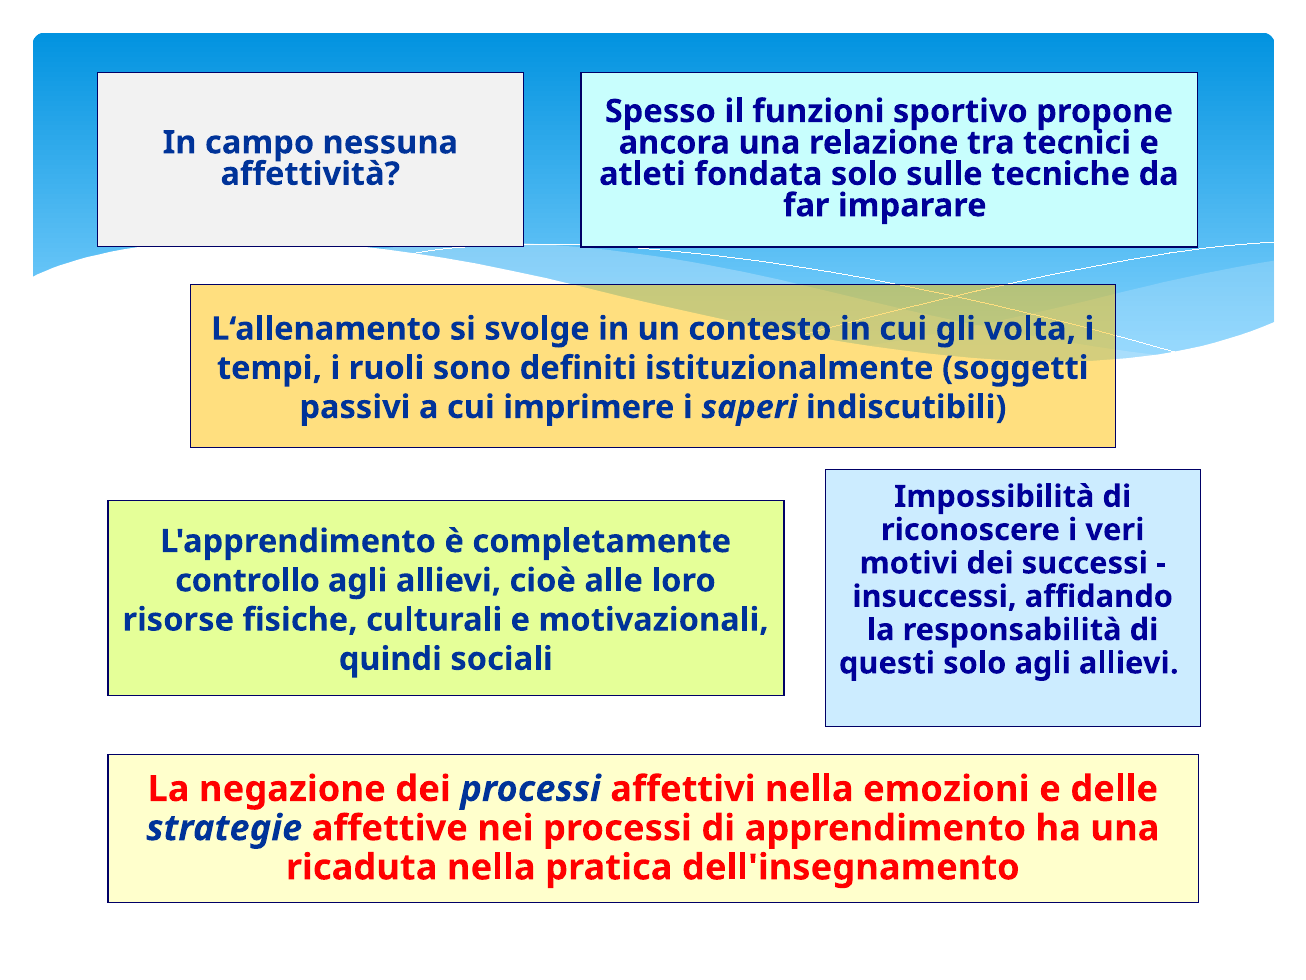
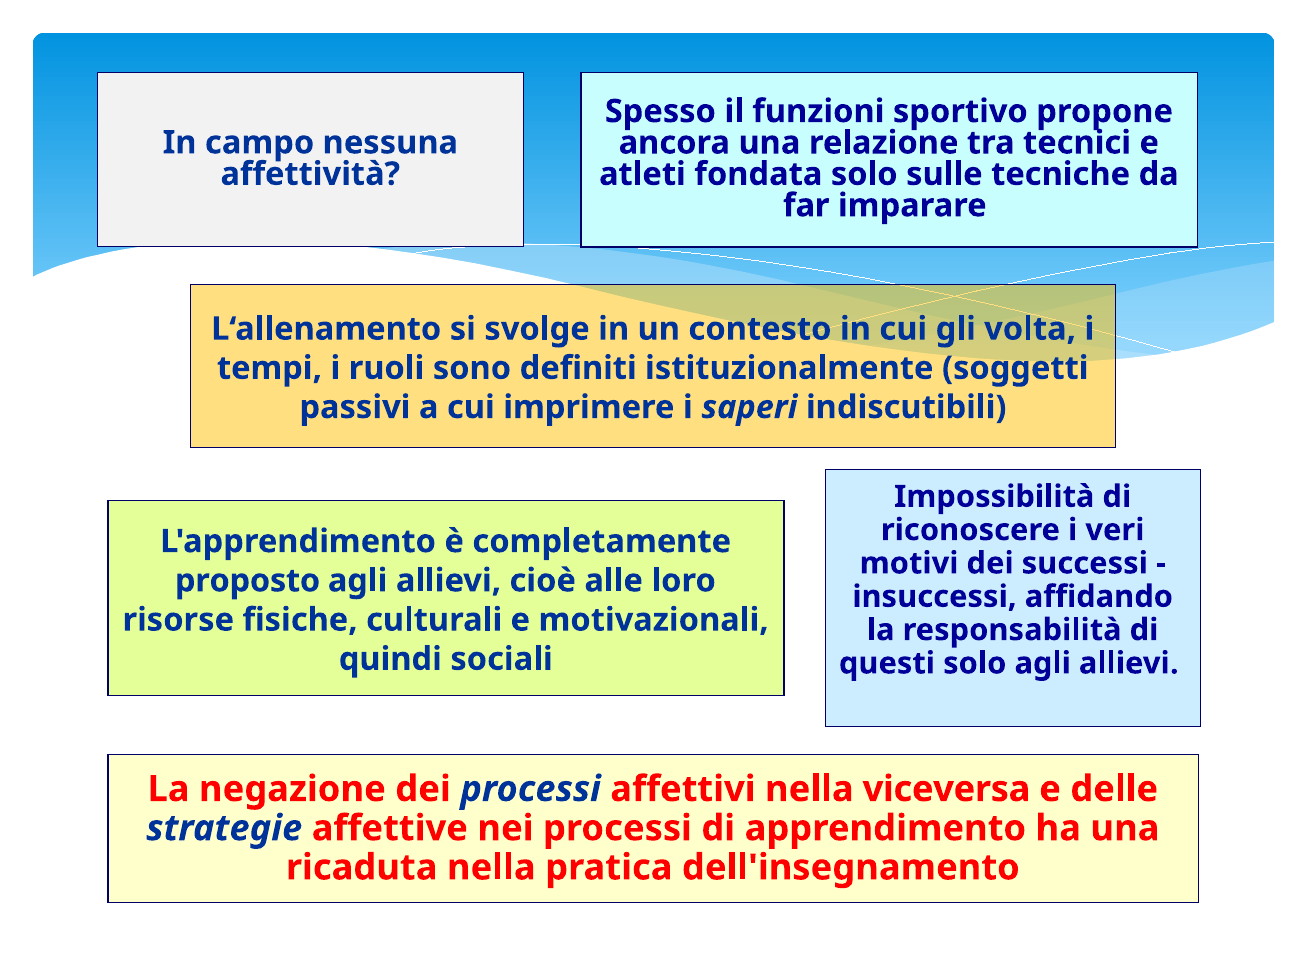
controllo: controllo -> proposto
emozioni: emozioni -> viceversa
